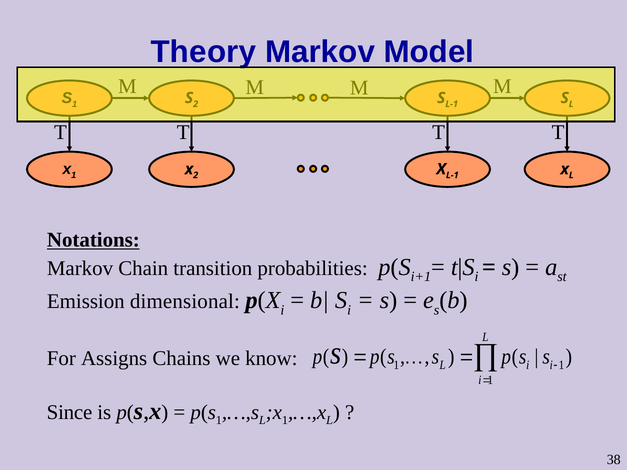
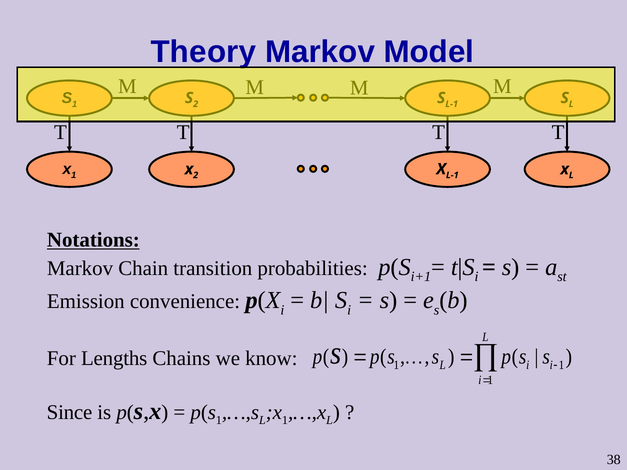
dimensional: dimensional -> convenience
Assigns: Assigns -> Lengths
